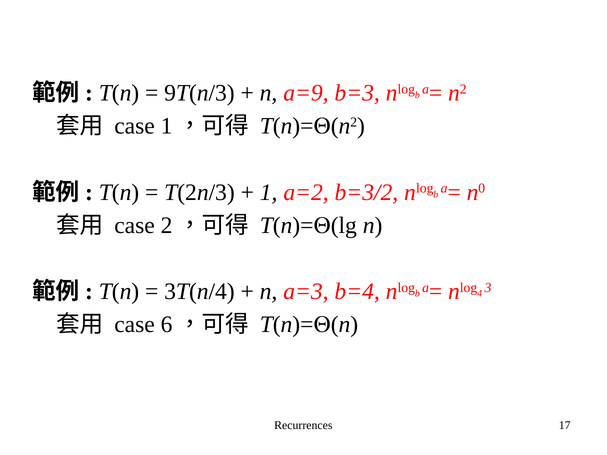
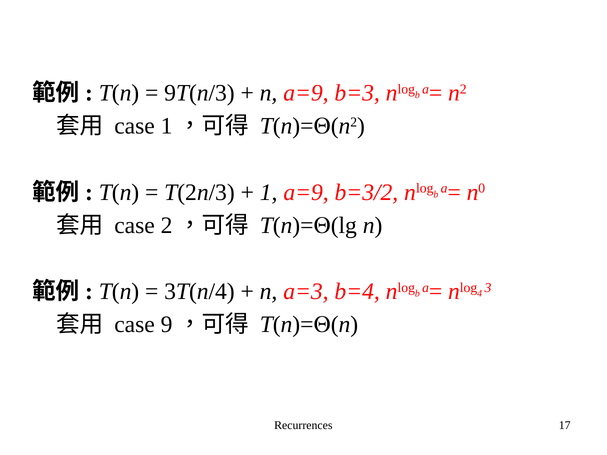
1 a=2: a=2 -> a=9
6: 6 -> 9
